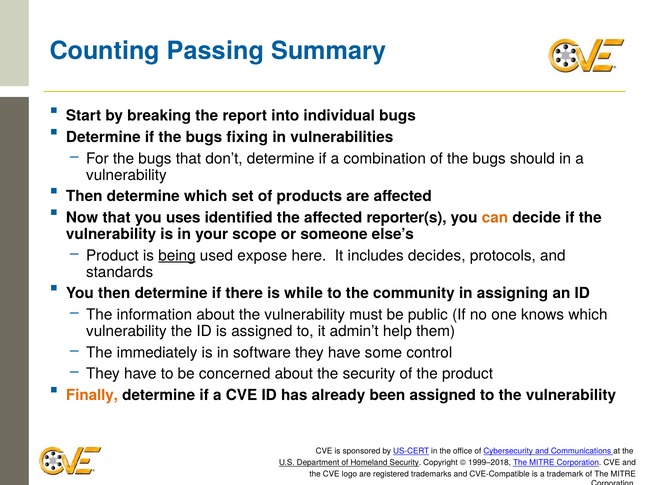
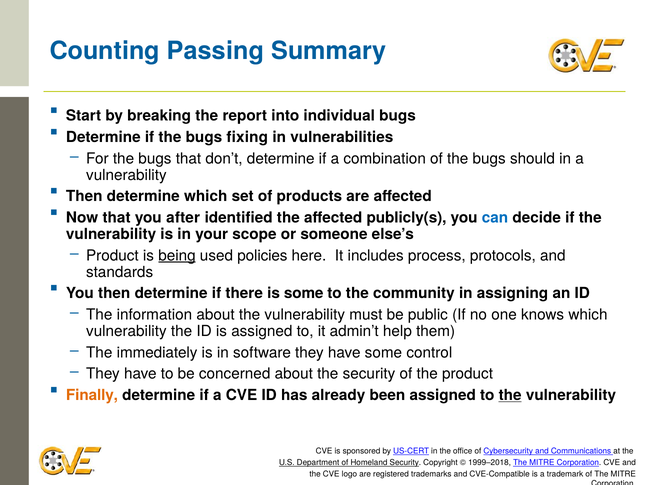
uses: uses -> after
reporter(s: reporter(s -> publicly(s
can colour: orange -> blue
expose: expose -> policies
decides: decides -> process
is while: while -> some
the at (510, 395) underline: none -> present
